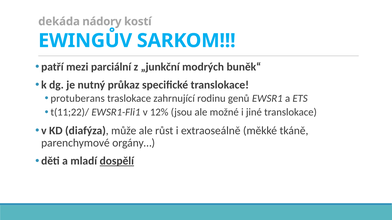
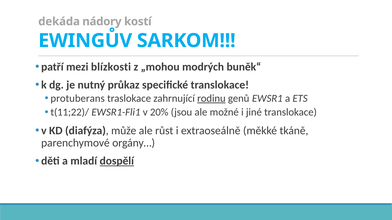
parciální: parciální -> blízkosti
„junkční: „junkční -> „mohou
rodinu underline: none -> present
12%: 12% -> 20%
